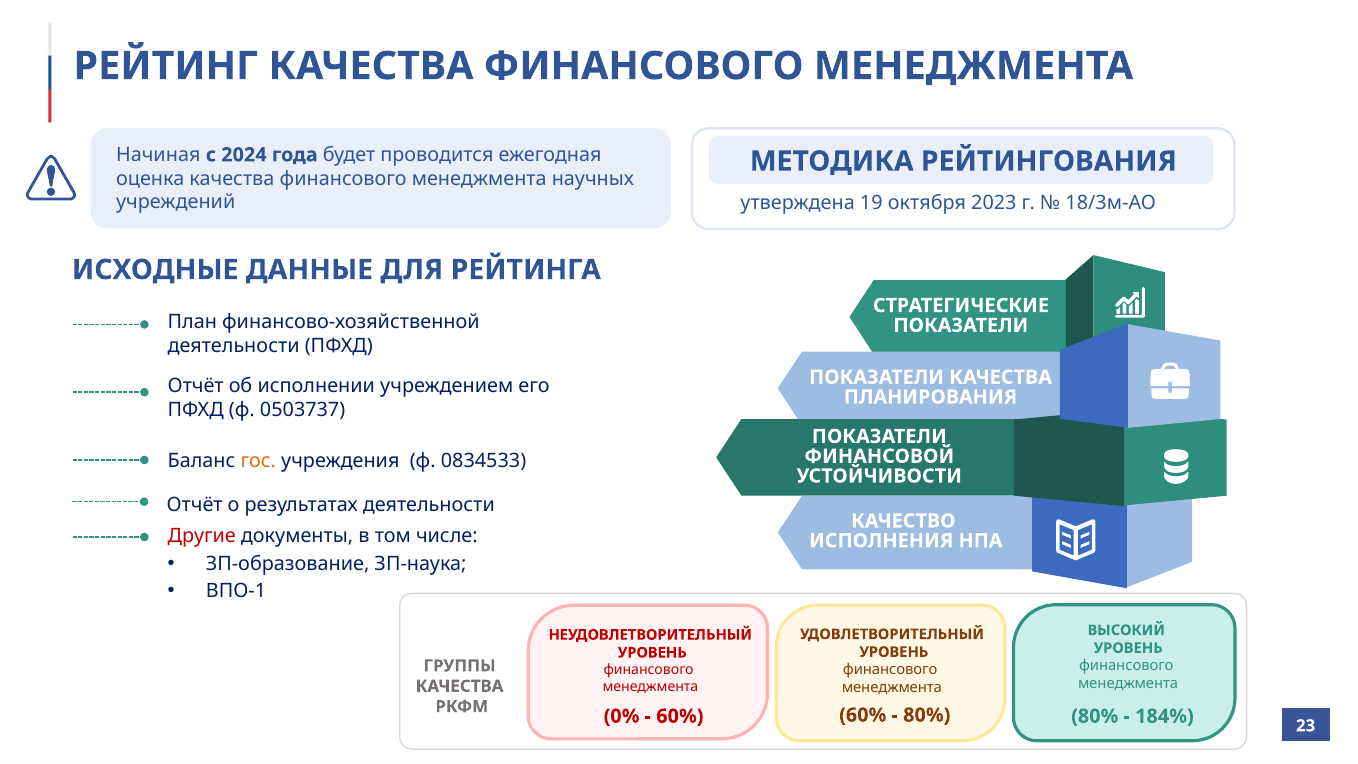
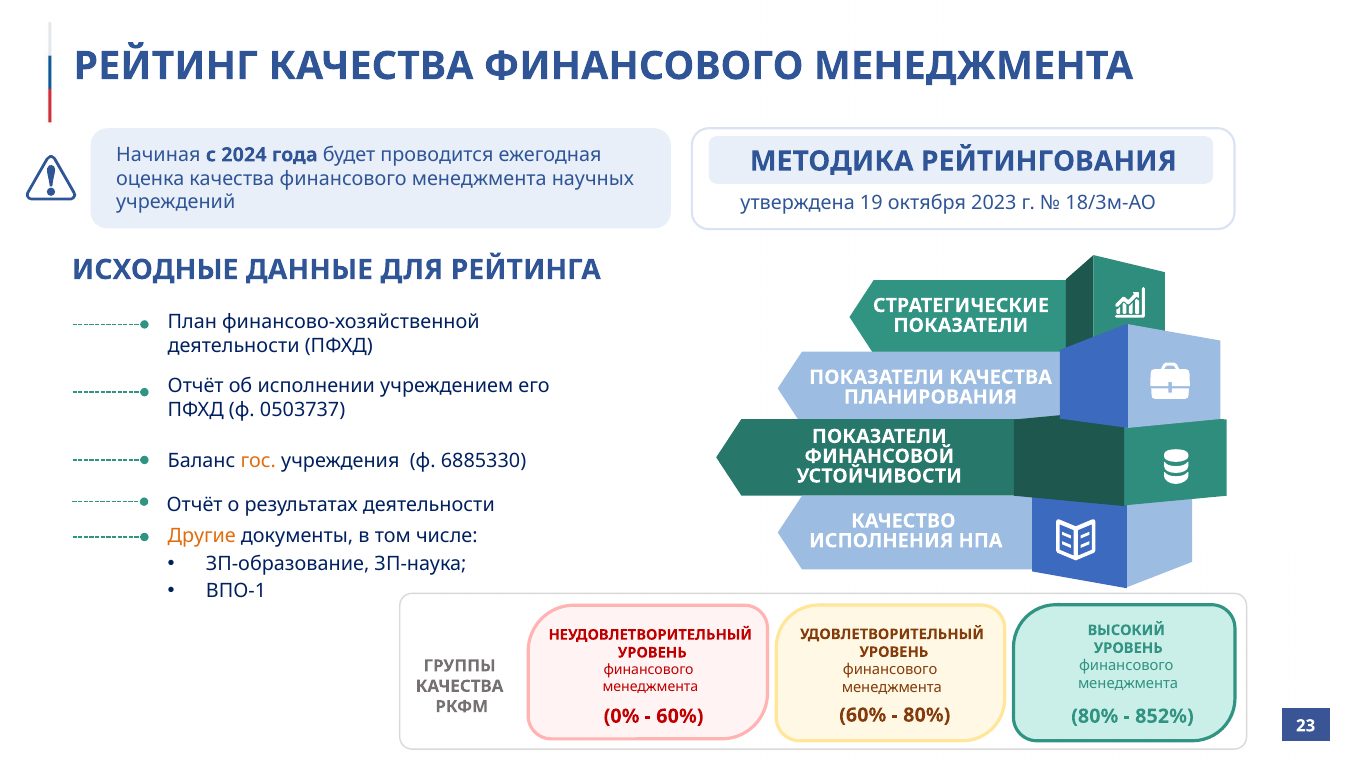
0834533: 0834533 -> 6885330
Другие colour: red -> orange
184%: 184% -> 852%
